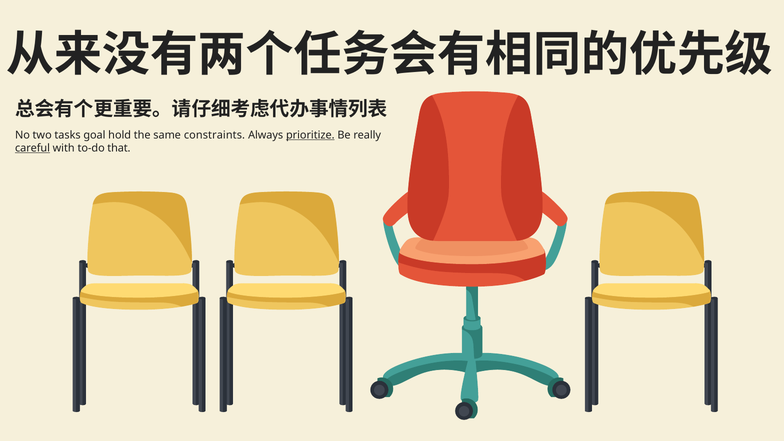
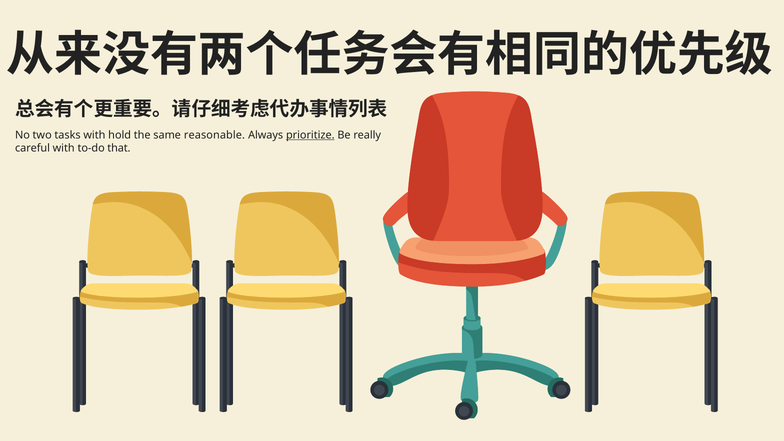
tasks goal: goal -> with
constraints: constraints -> reasonable
careful underline: present -> none
